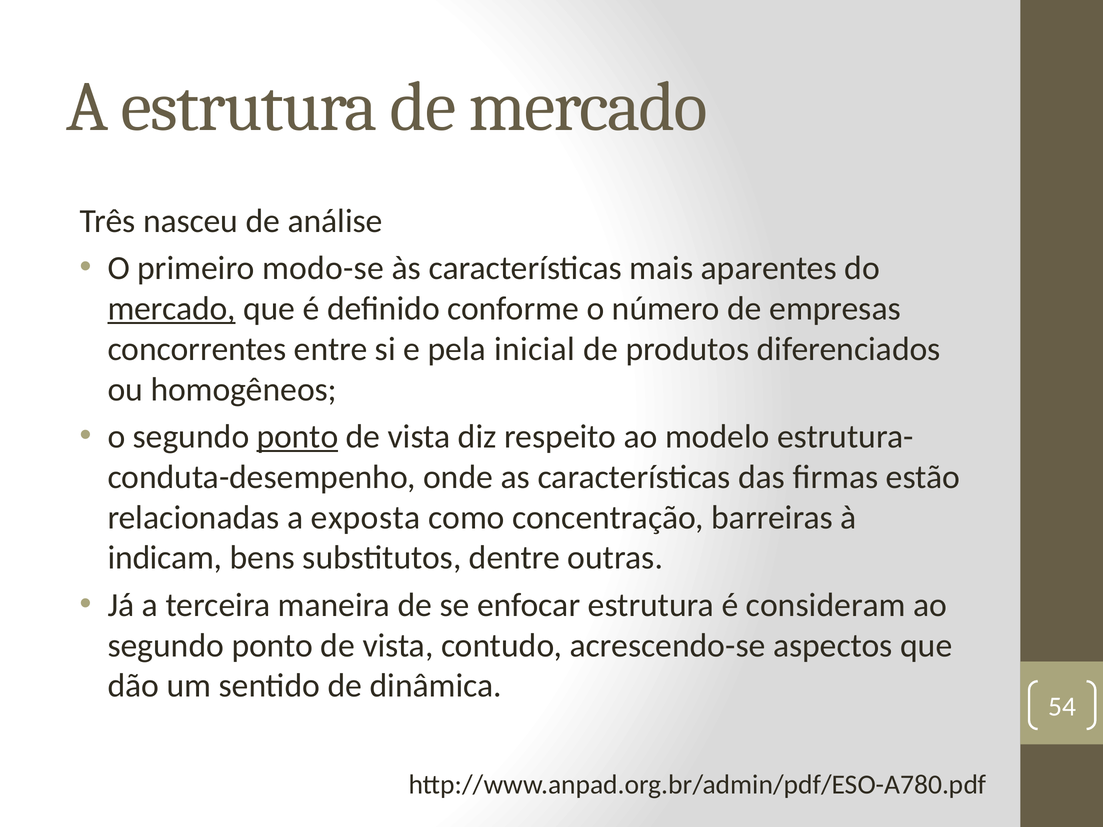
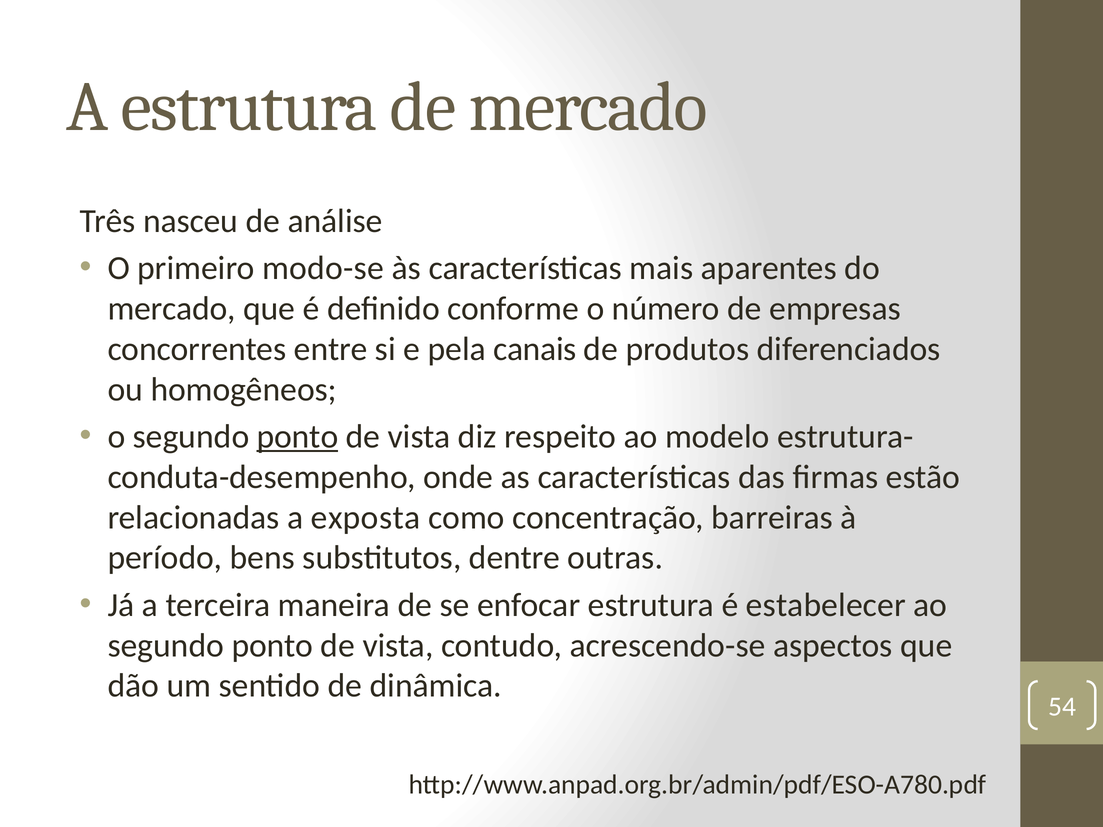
mercado at (172, 309) underline: present -> none
inicial: inicial -> canais
indicam: indicam -> período
consideram: consideram -> estabelecer
